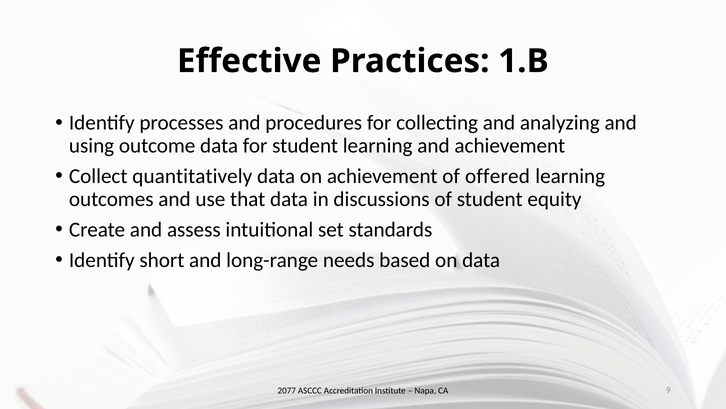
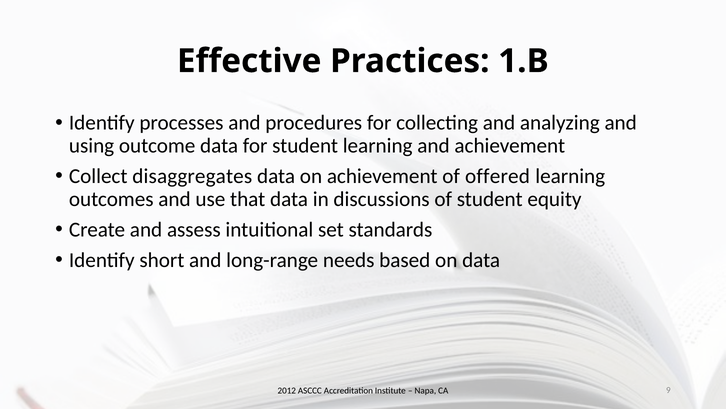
quantitatively: quantitatively -> disaggregates
2077: 2077 -> 2012
